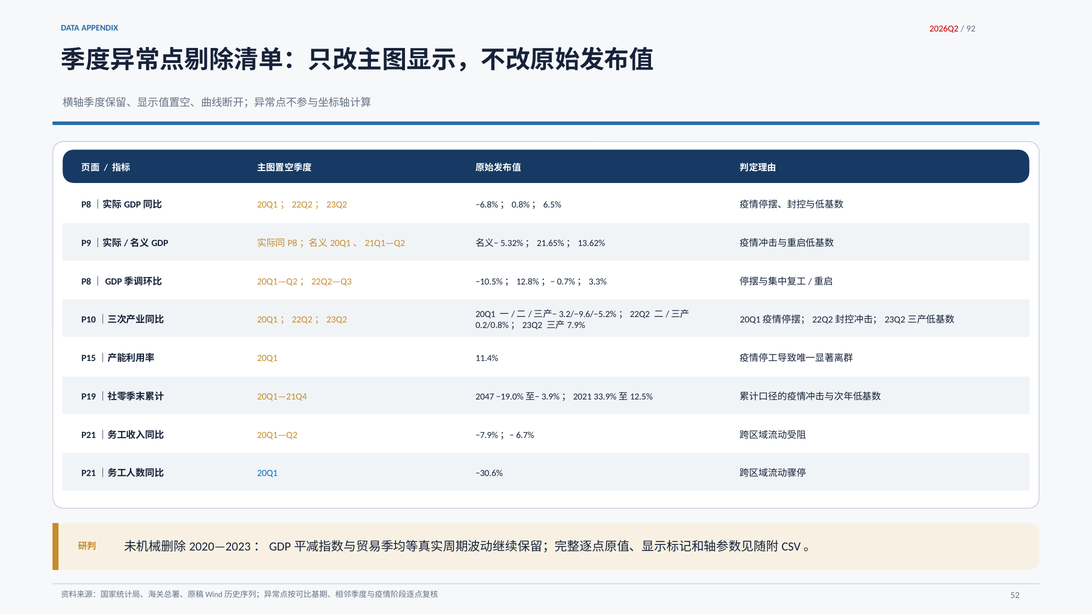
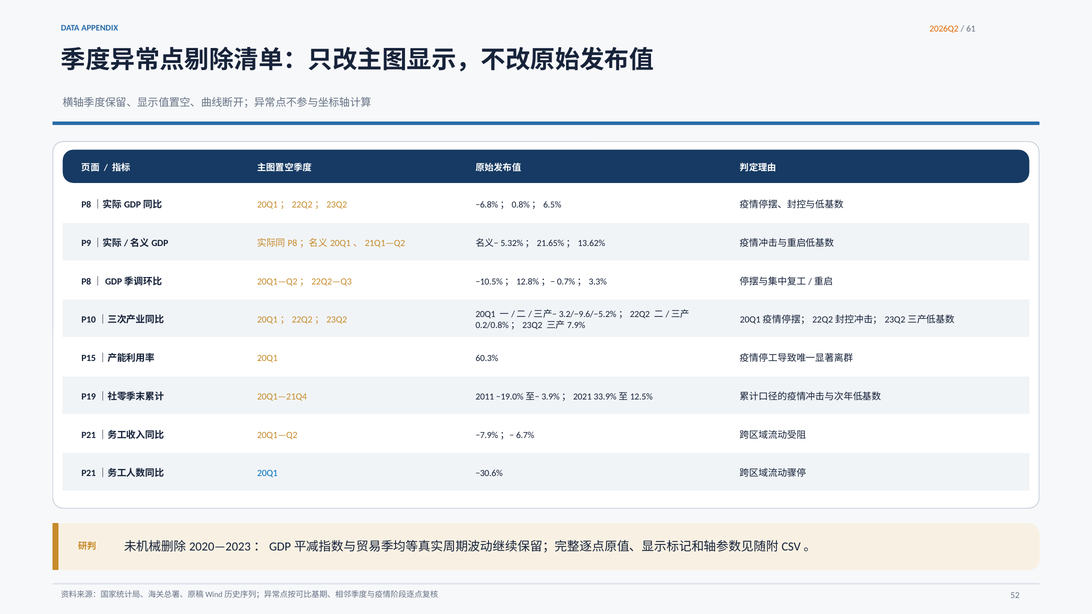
2026Q2 colour: red -> orange
92: 92 -> 61
11.4%: 11.4% -> 60.3%
2047: 2047 -> 2011
